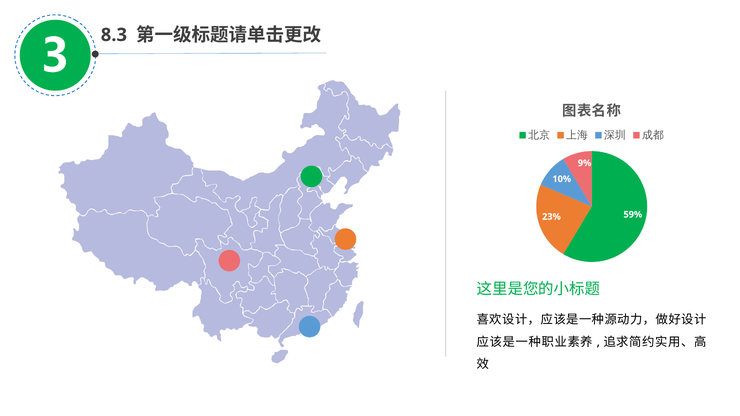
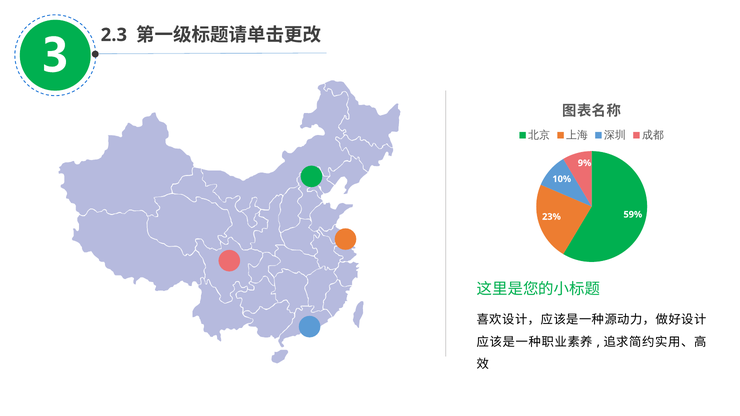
8.3: 8.3 -> 2.3
